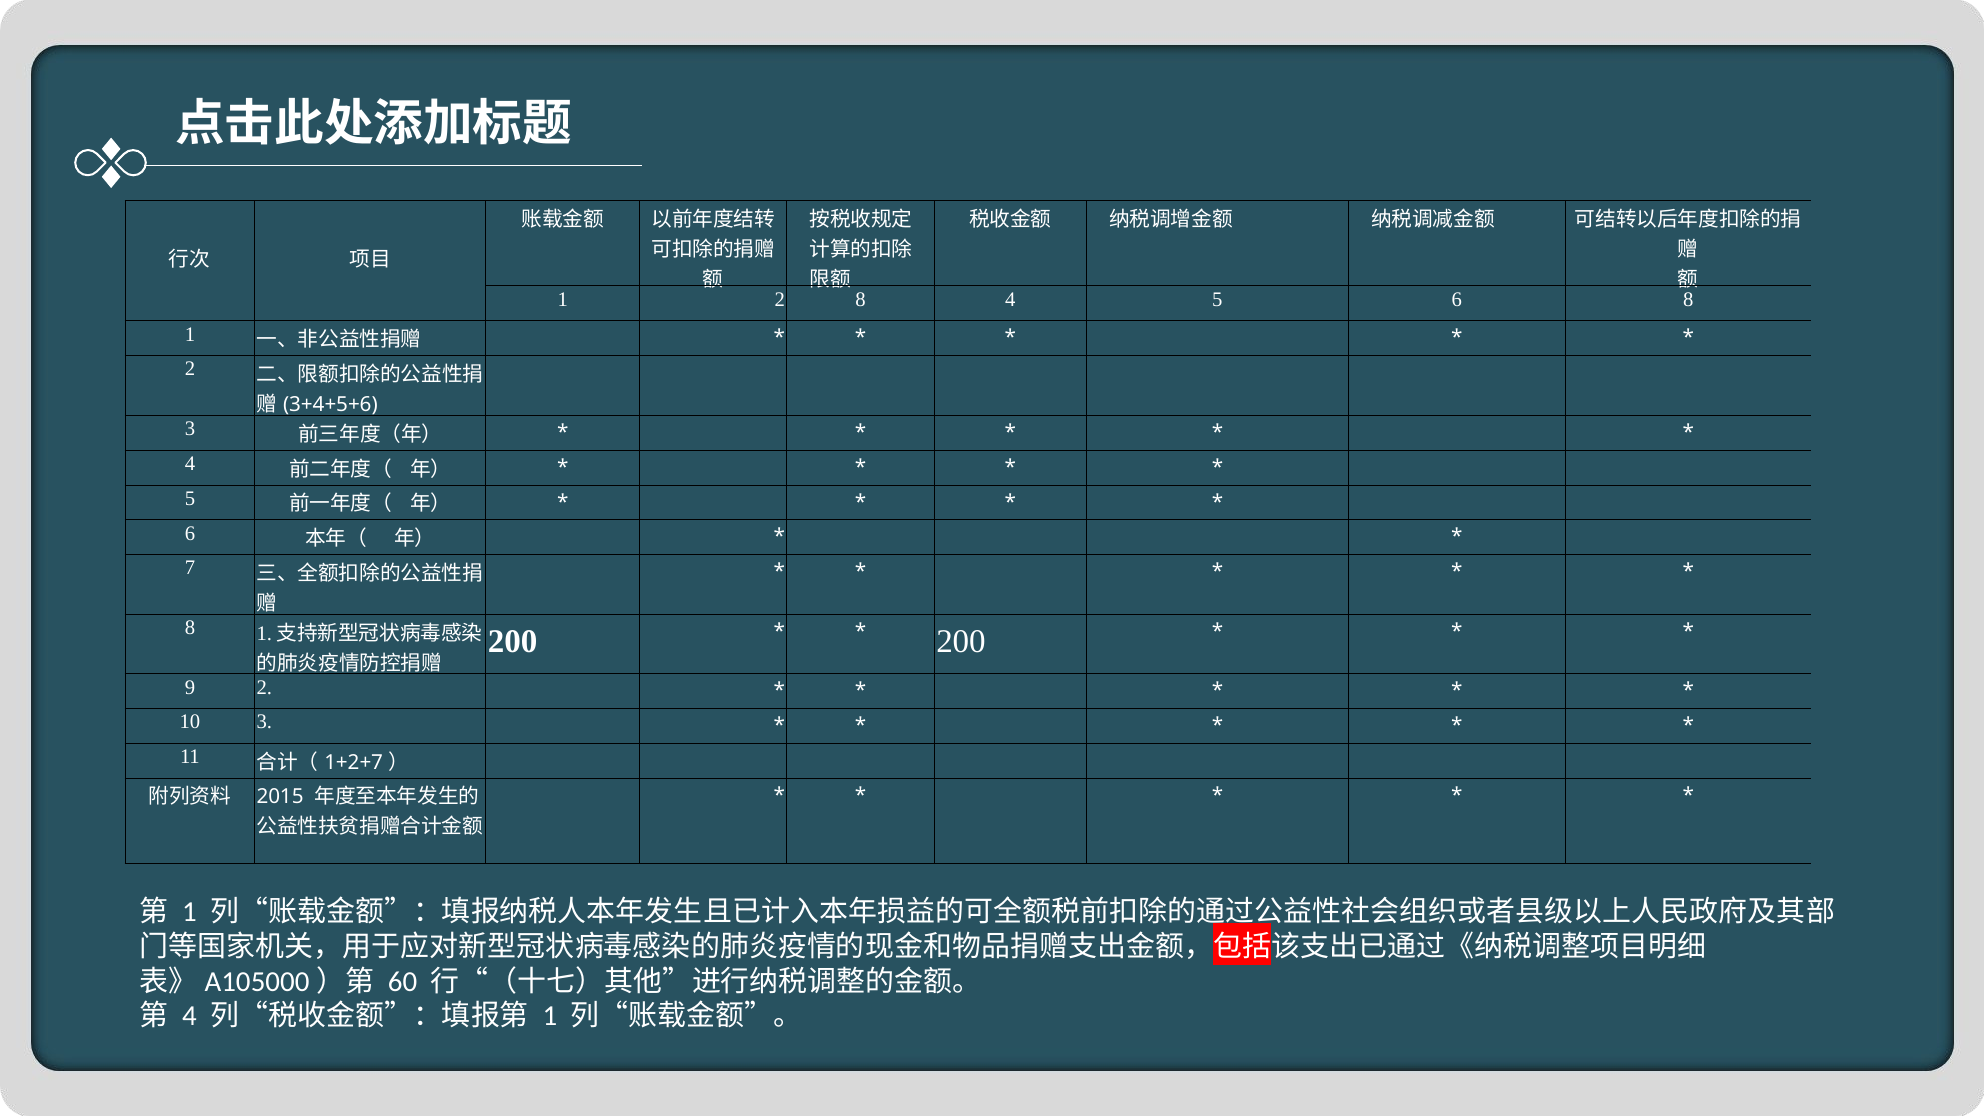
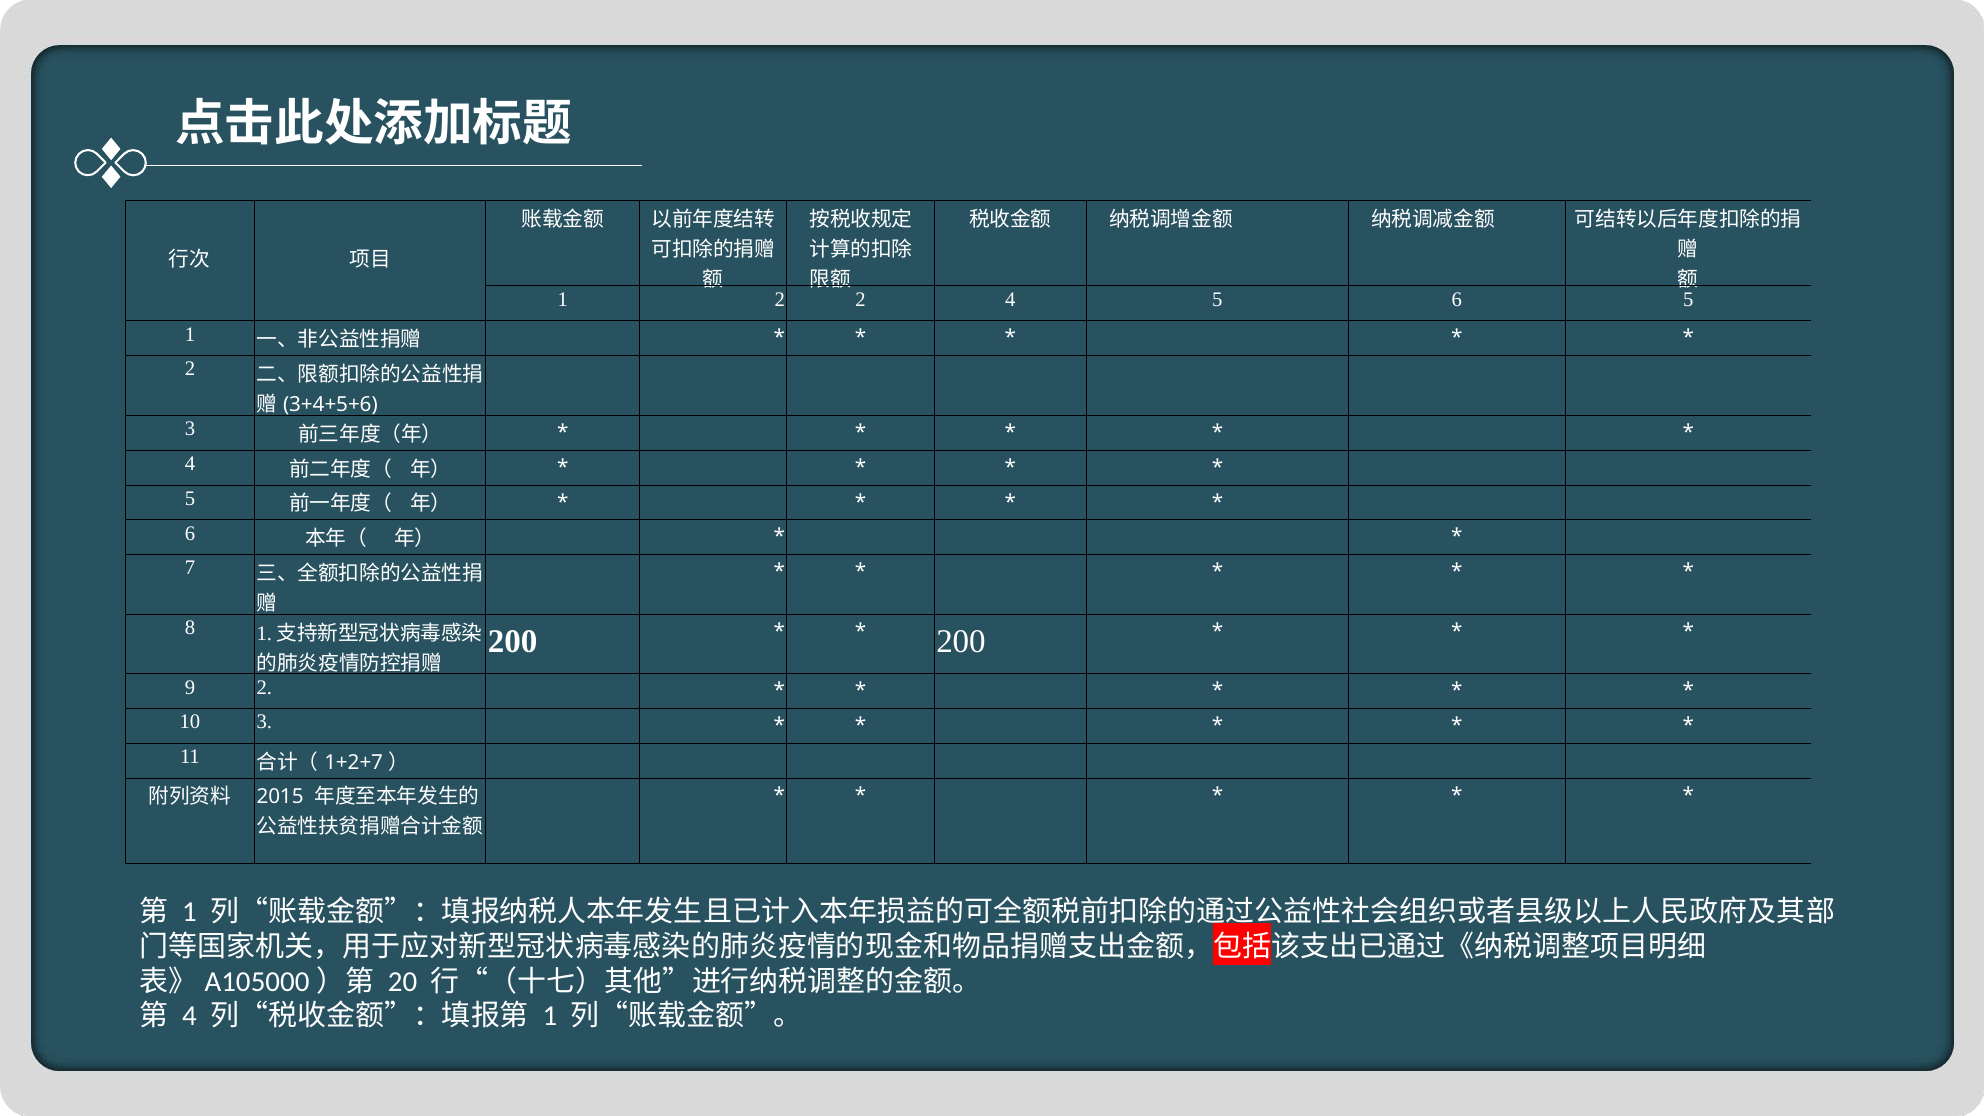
2 8: 8 -> 2
6 8: 8 -> 5
60: 60 -> 20
